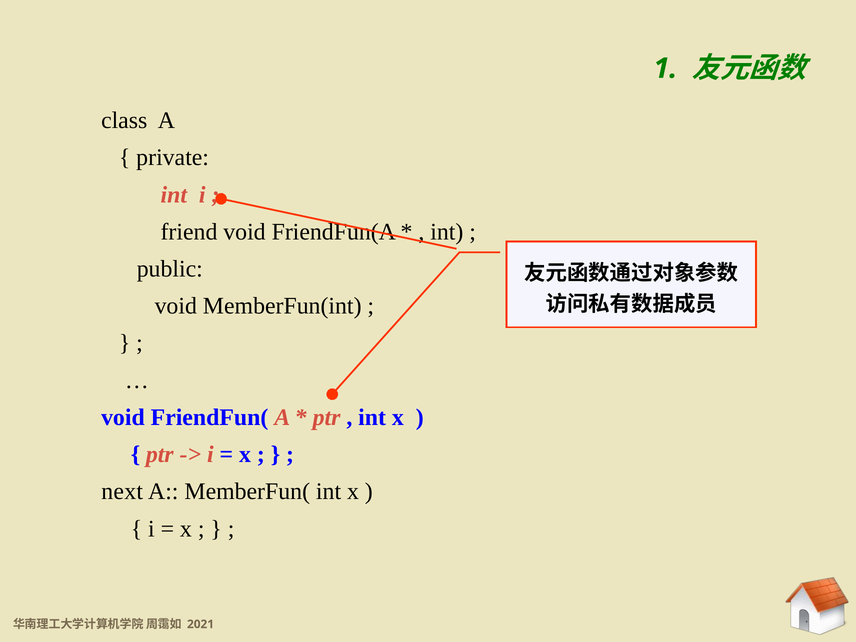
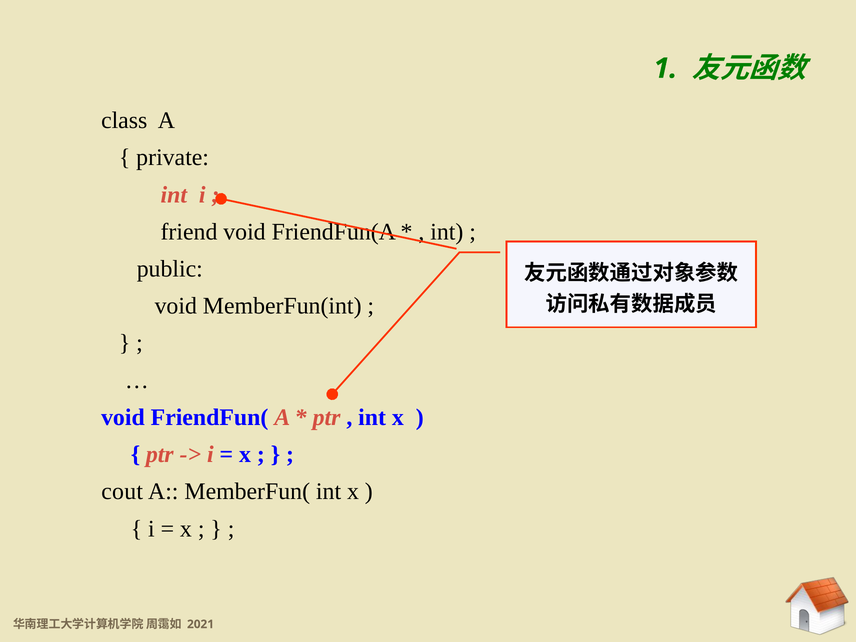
next: next -> cout
